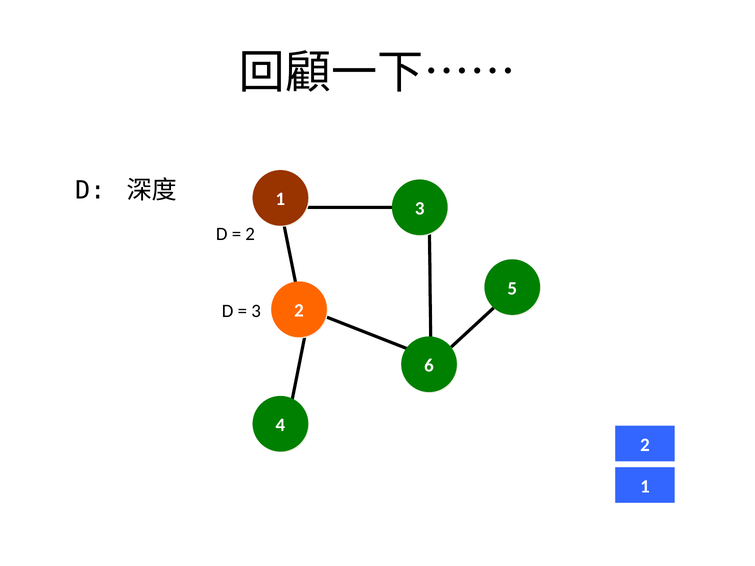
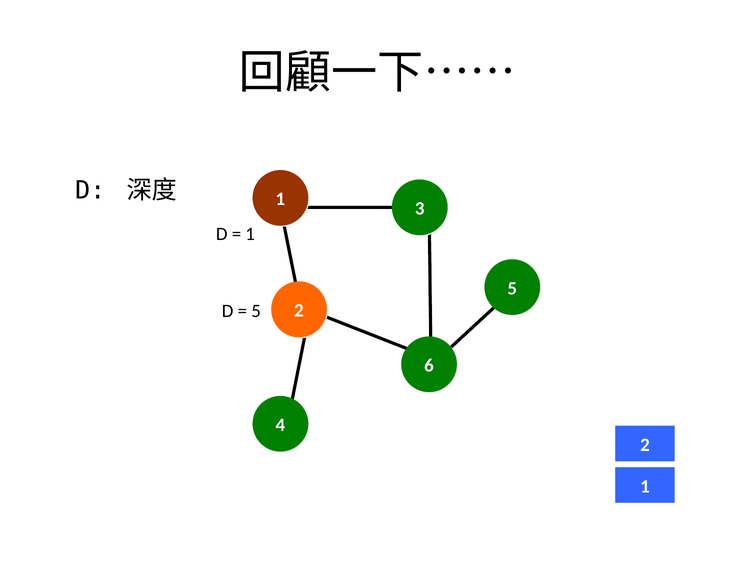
2 at (250, 234): 2 -> 1
3 at (256, 311): 3 -> 5
